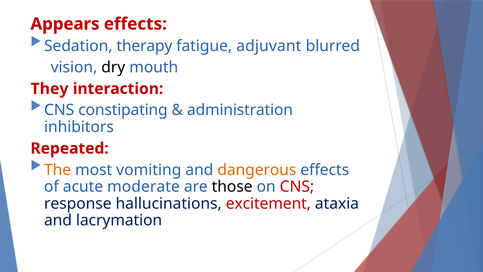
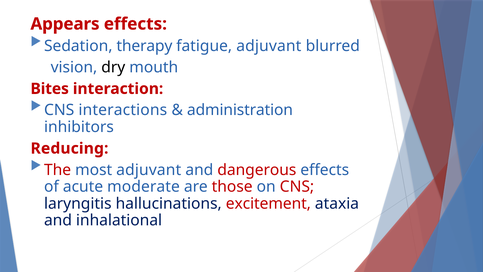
They: They -> Bites
constipating: constipating -> interactions
Repeated: Repeated -> Reducing
The colour: orange -> red
most vomiting: vomiting -> adjuvant
dangerous colour: orange -> red
those colour: black -> red
response: response -> laryngitis
lacrymation: lacrymation -> inhalational
